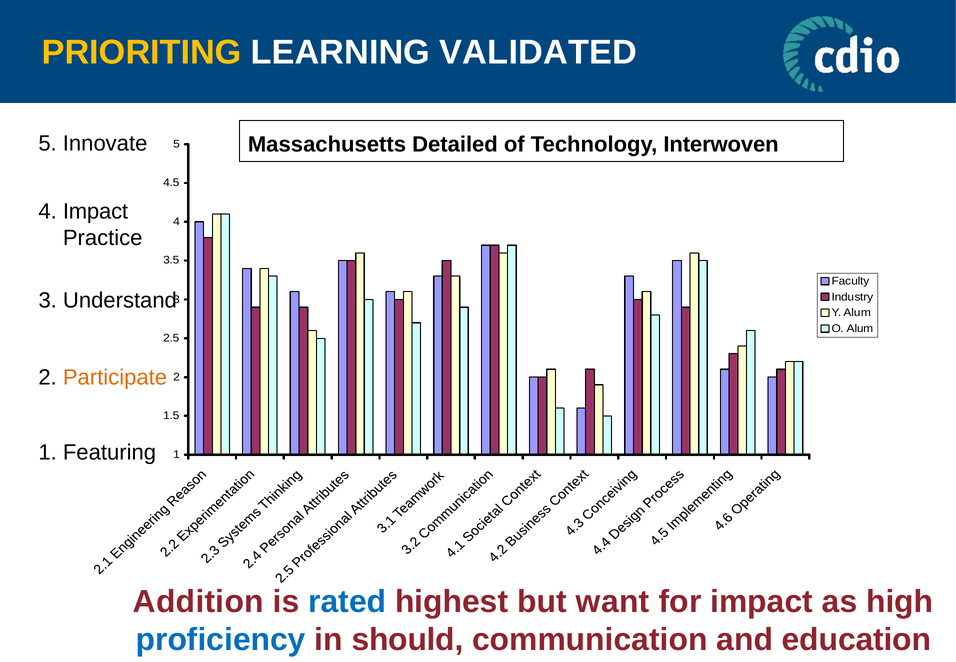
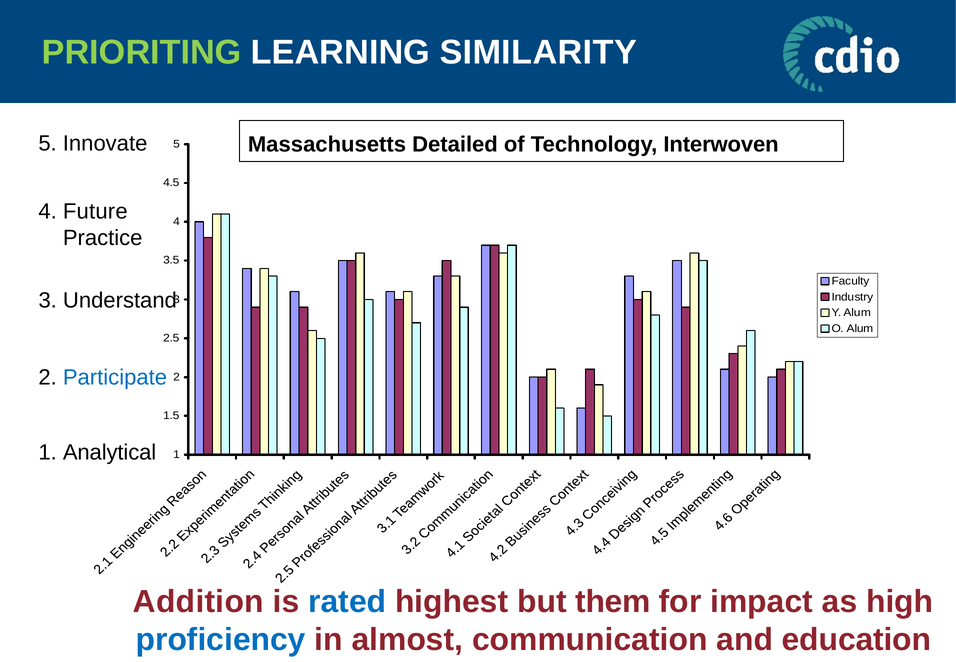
PRIORITING colour: yellow -> light green
VALIDATED: VALIDATED -> SIMILARITY
4 Impact: Impact -> Future
Participate colour: orange -> blue
Featuring: Featuring -> Analytical
want: want -> them
should: should -> almost
